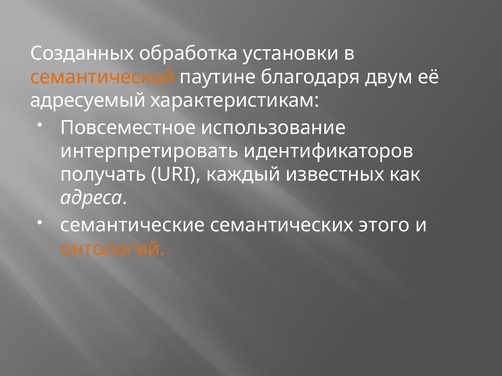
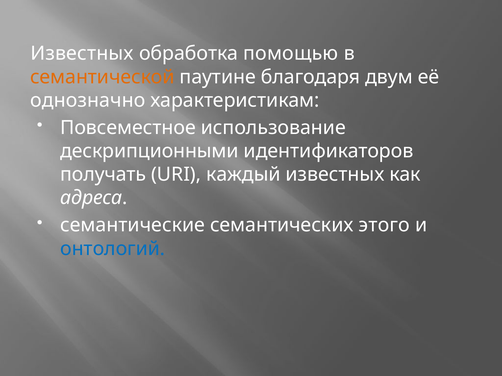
Созданных at (82, 54): Созданных -> Известных
установки: установки -> помощью
адресуемый: адресуемый -> однозначно
интерпретировать: интерпретировать -> дескрипционными
онтологий colour: orange -> blue
